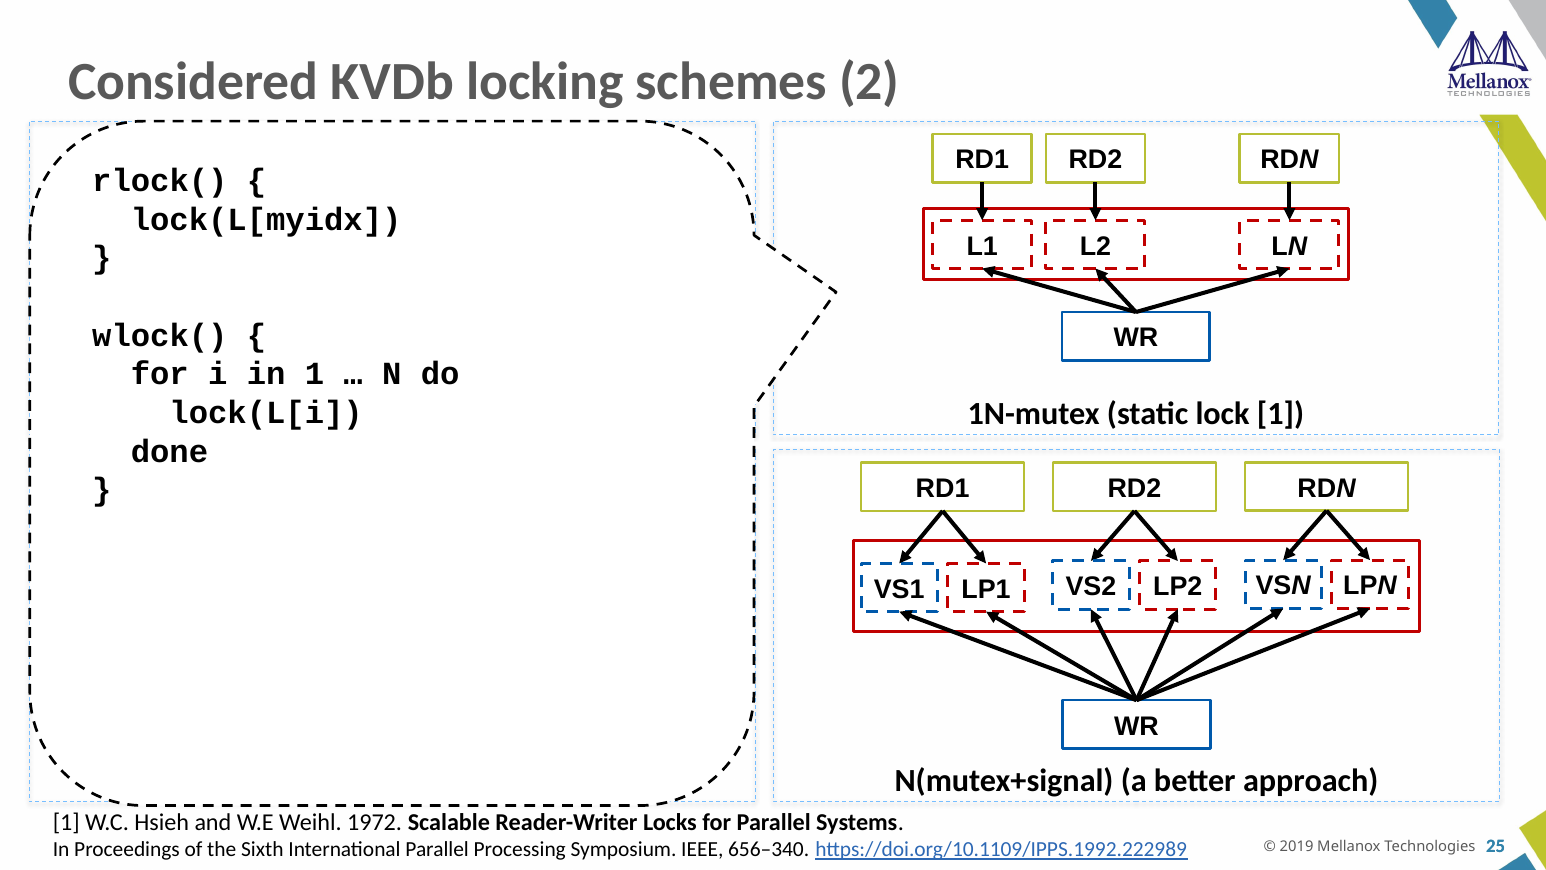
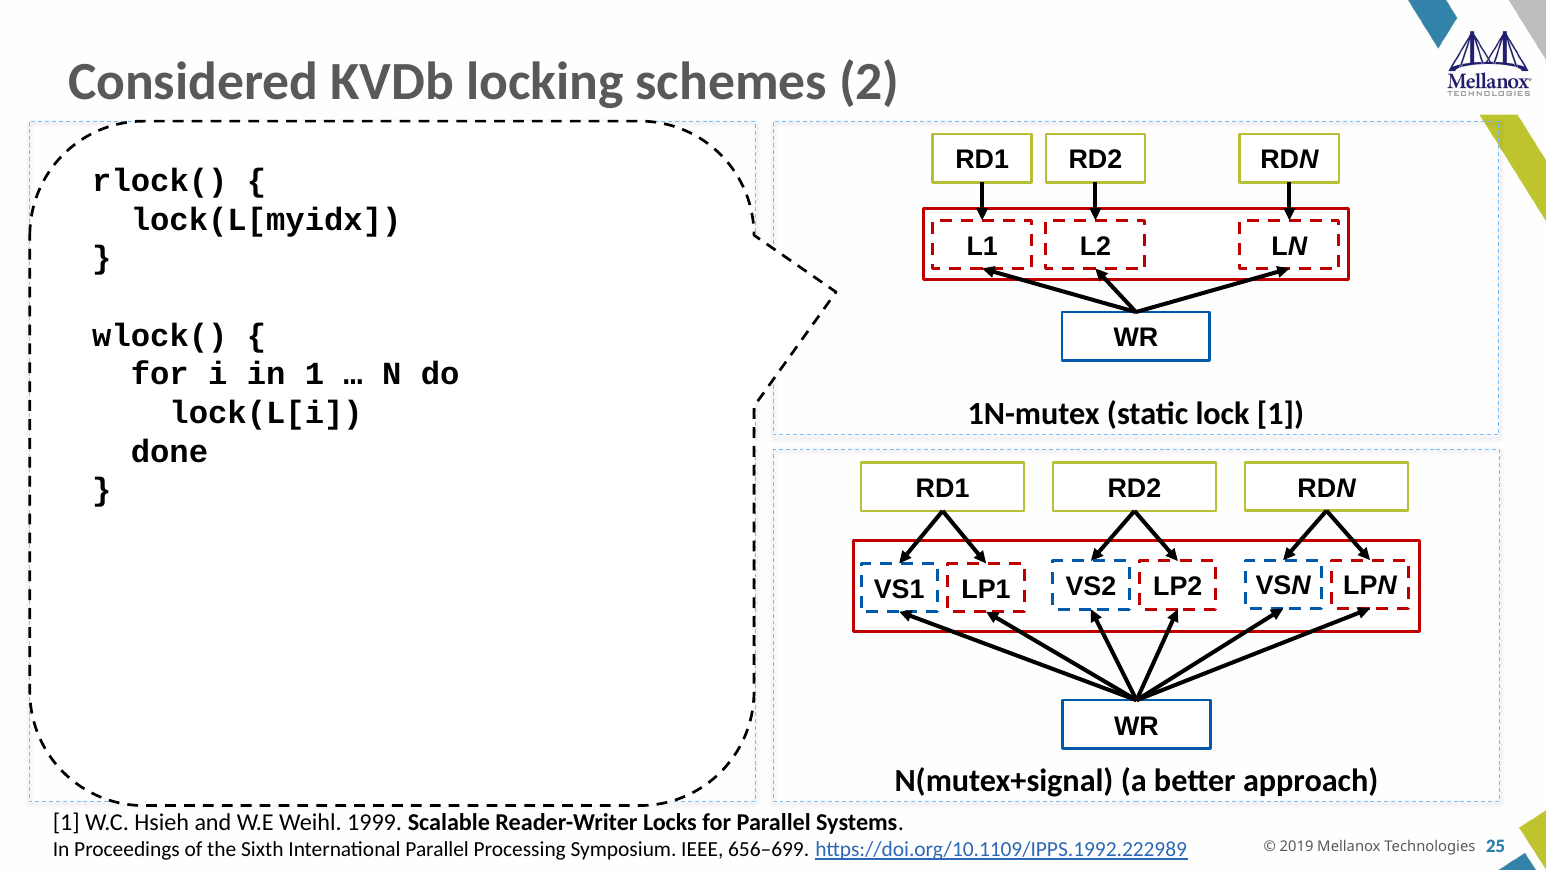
1972: 1972 -> 1999
656–340: 656–340 -> 656–699
